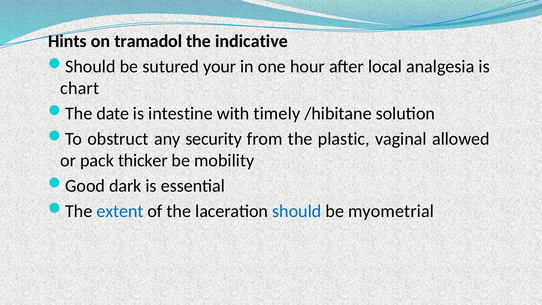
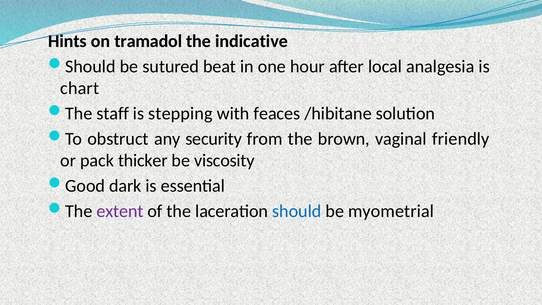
your: your -> beat
date: date -> staff
intestine: intestine -> stepping
timely: timely -> feaces
plastic: plastic -> brown
allowed: allowed -> friendly
mobility: mobility -> viscosity
extent colour: blue -> purple
